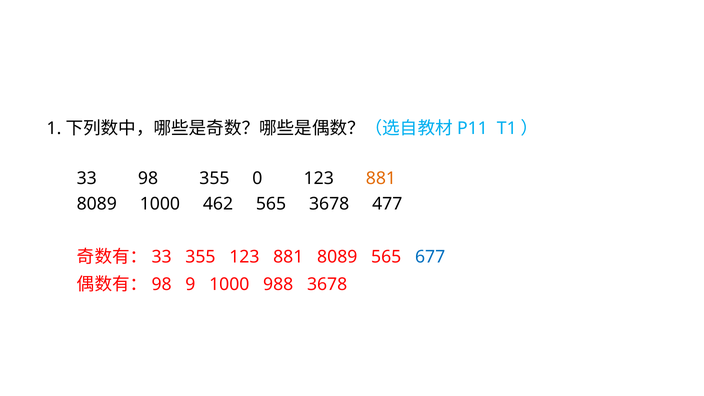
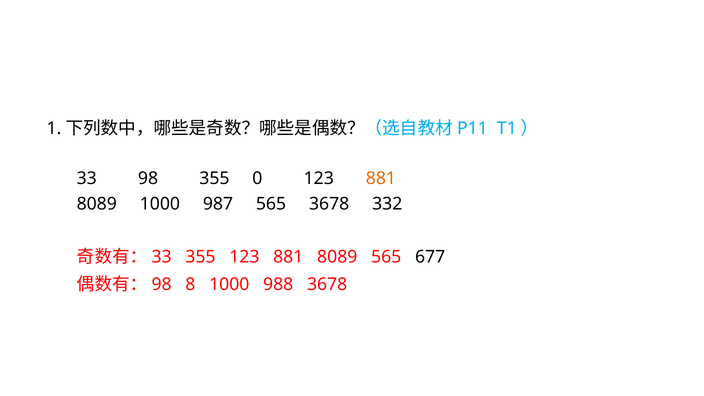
462: 462 -> 987
477: 477 -> 332
677 colour: blue -> black
9: 9 -> 8
